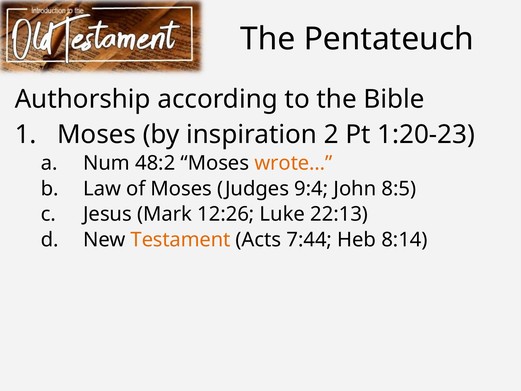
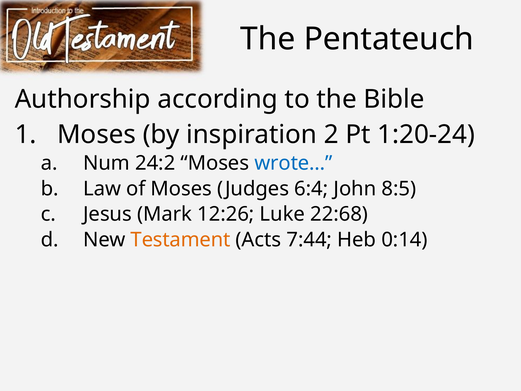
1:20-23: 1:20-23 -> 1:20-24
48:2: 48:2 -> 24:2
wrote… colour: orange -> blue
9:4: 9:4 -> 6:4
22:13: 22:13 -> 22:68
8:14: 8:14 -> 0:14
